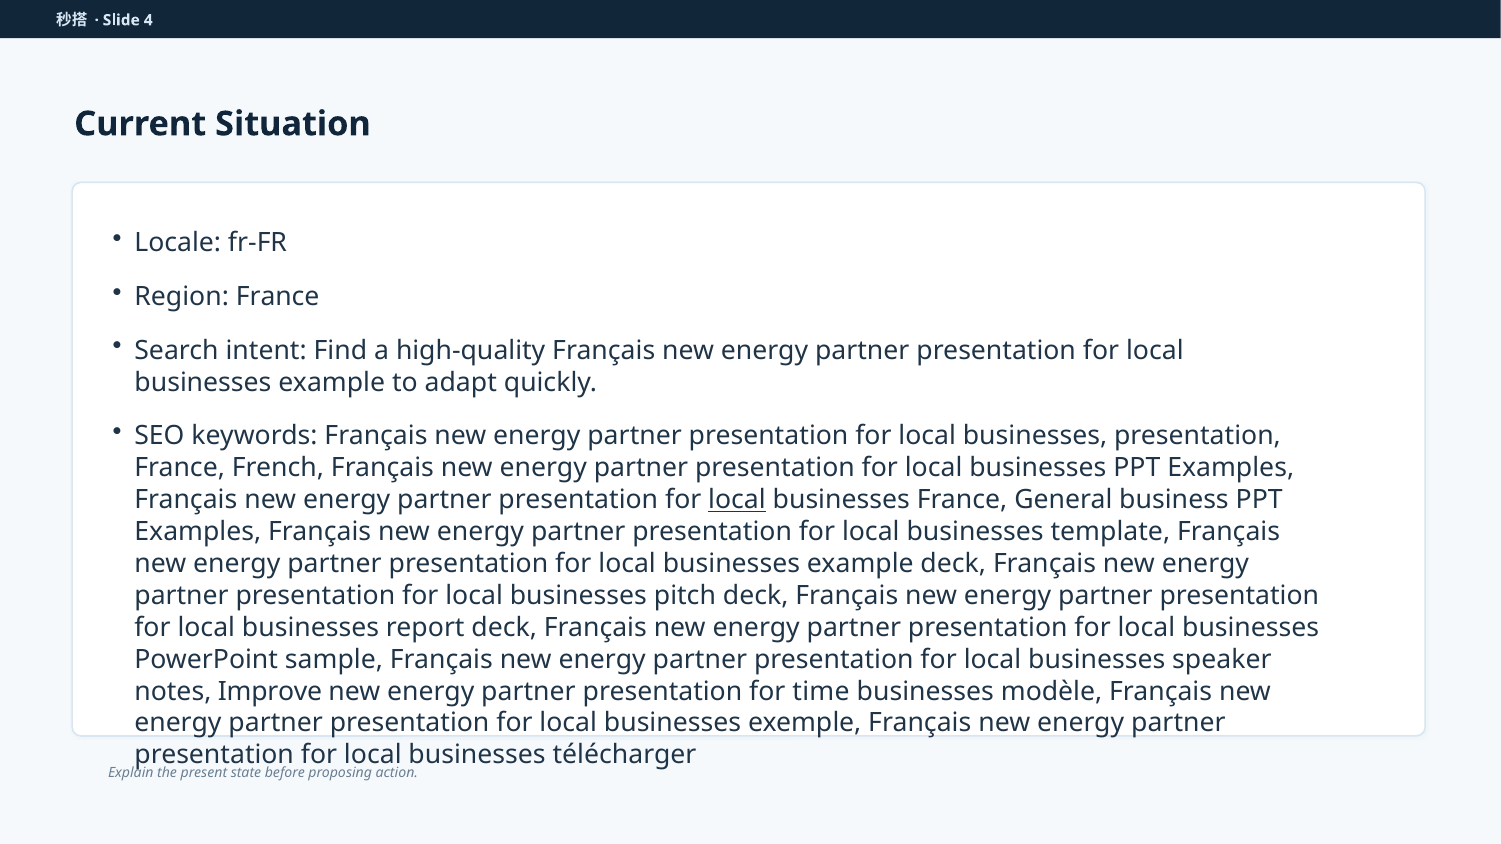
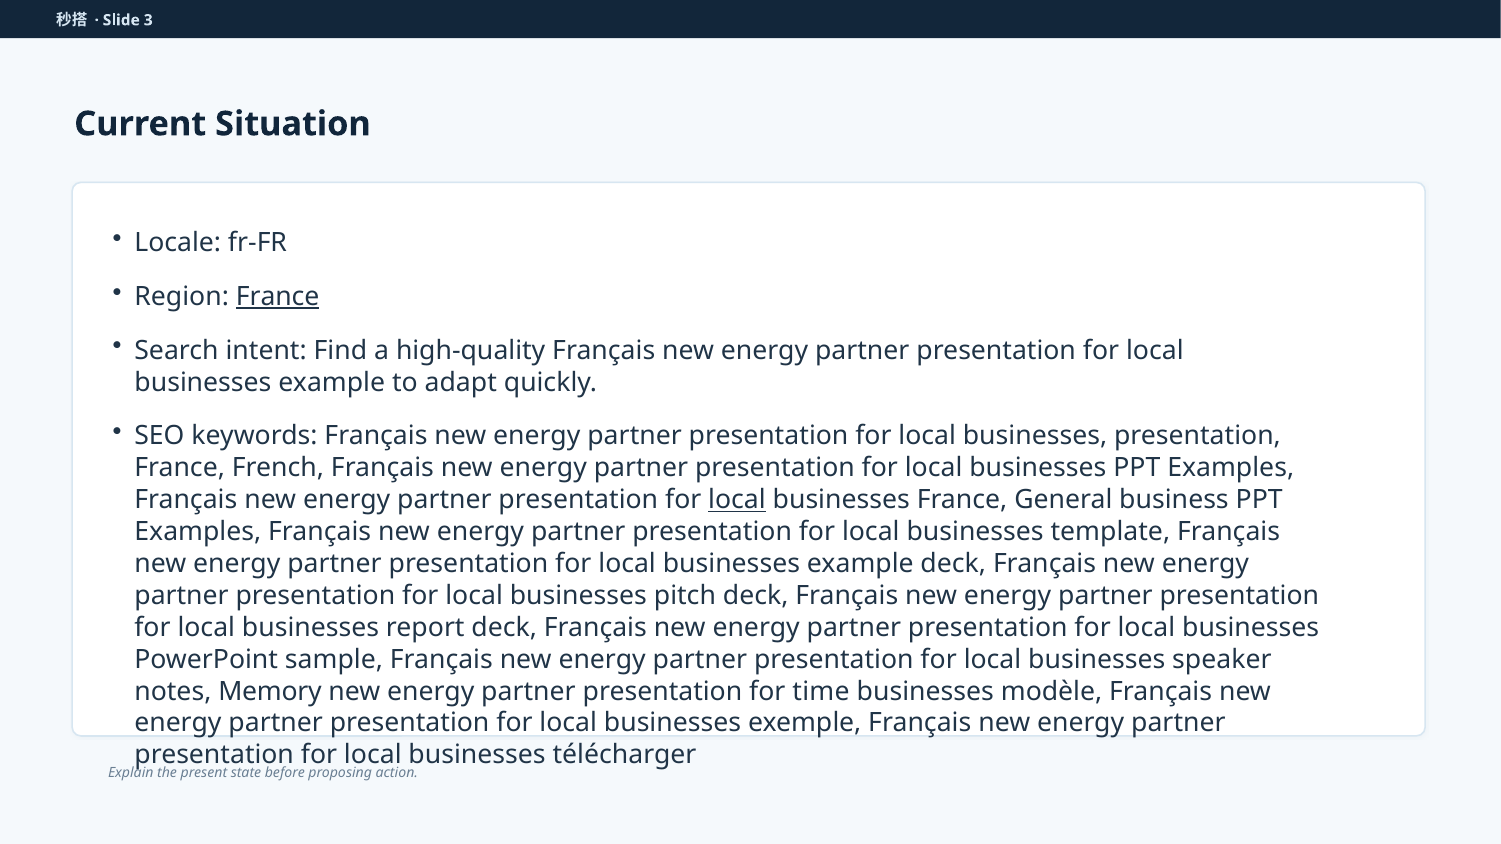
4: 4 -> 3
France at (278, 297) underline: none -> present
Improve: Improve -> Memory
